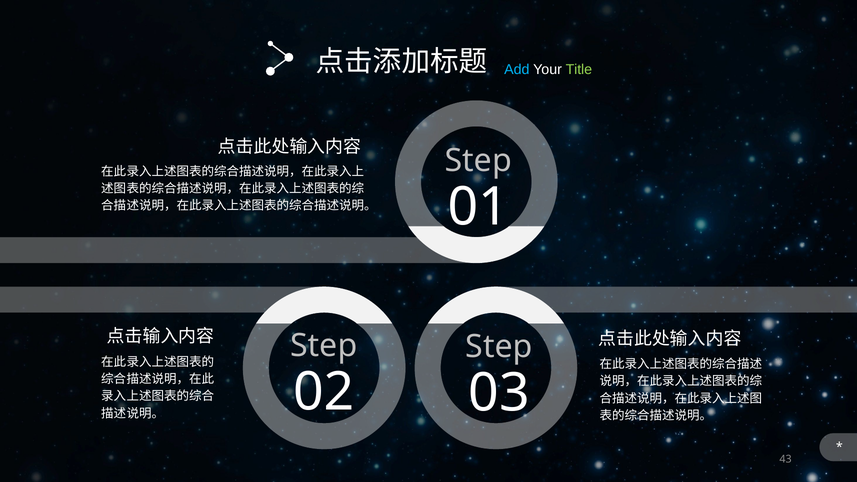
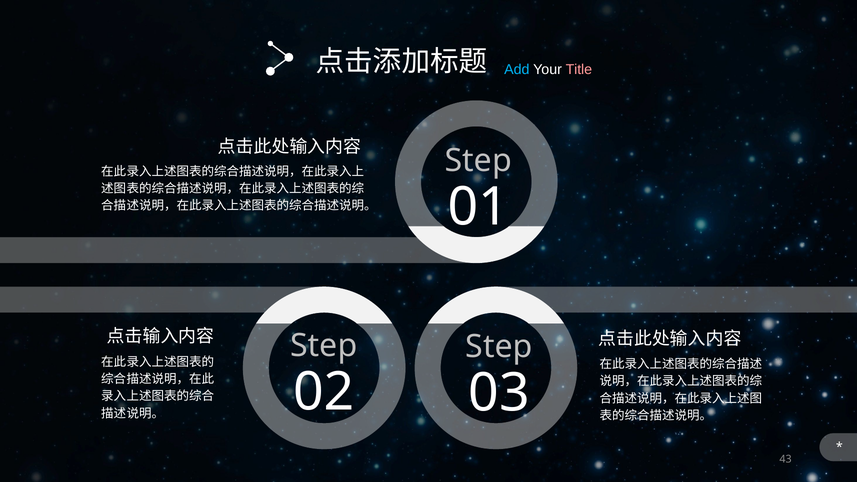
Title colour: light green -> pink
